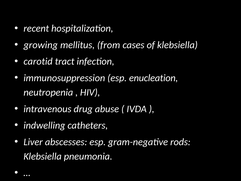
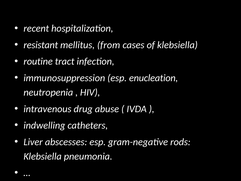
growing: growing -> resistant
carotid: carotid -> routine
